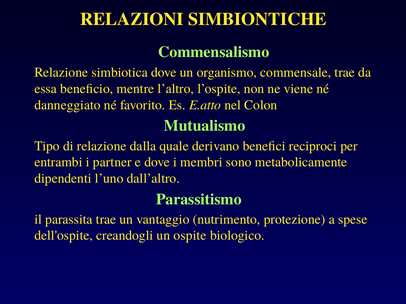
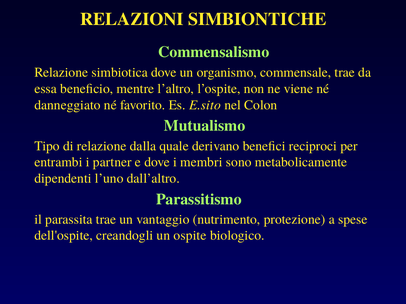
E.atto: E.atto -> E.sito
